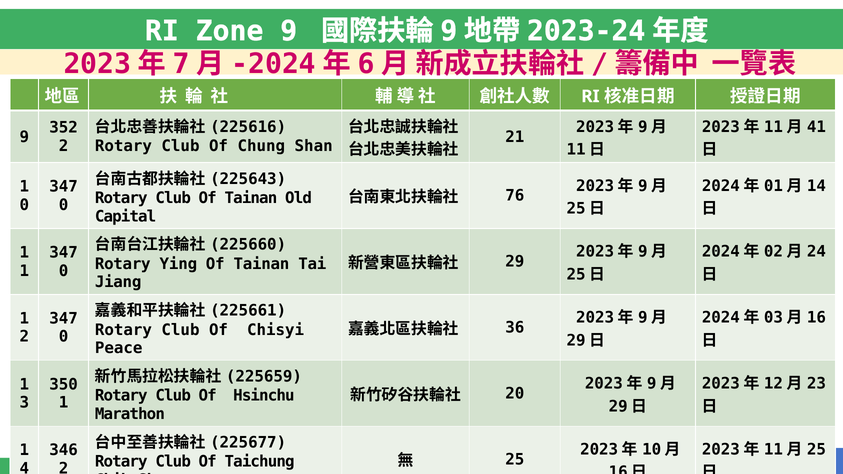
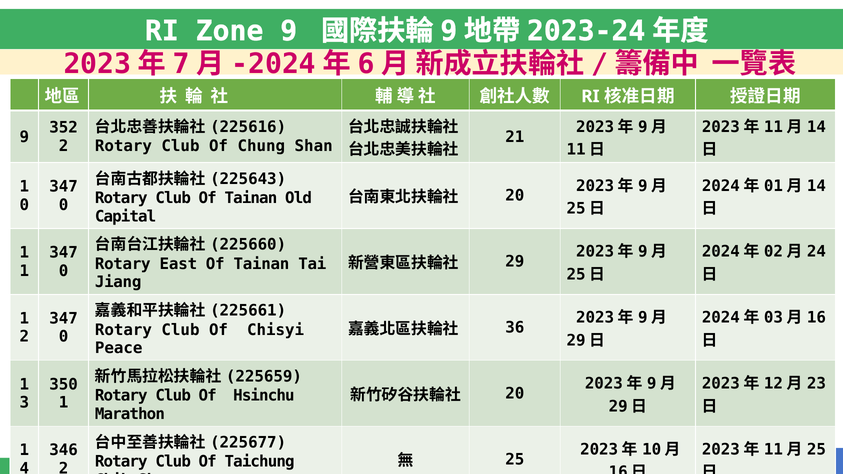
41 at (816, 127): 41 -> 14
76 at (515, 196): 76 -> 20
Ying: Ying -> East
